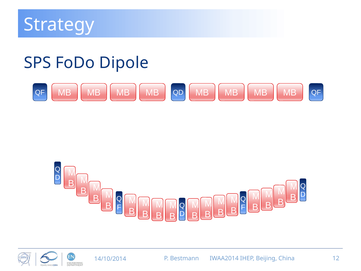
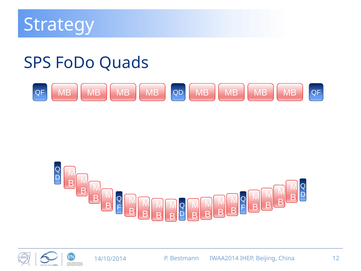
Dipole: Dipole -> Quads
